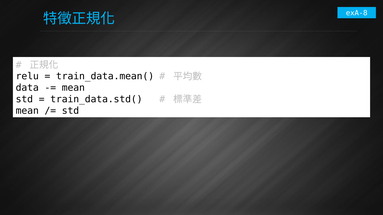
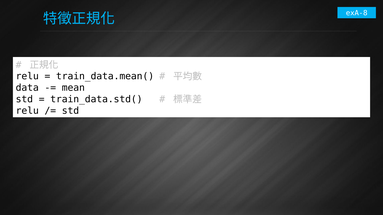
mean at (27, 111): mean -> relu
